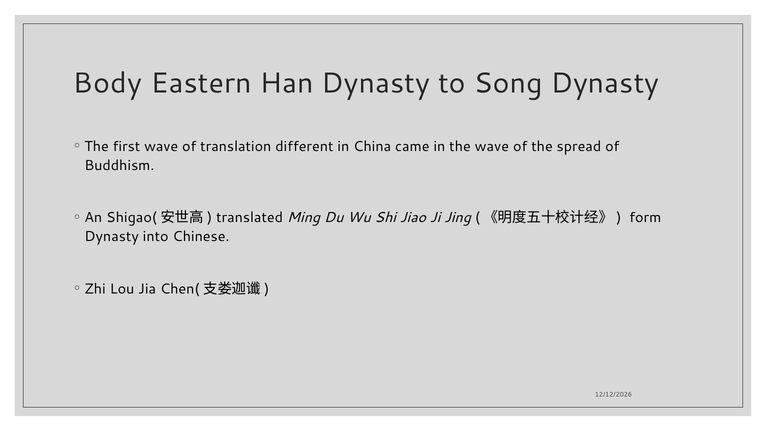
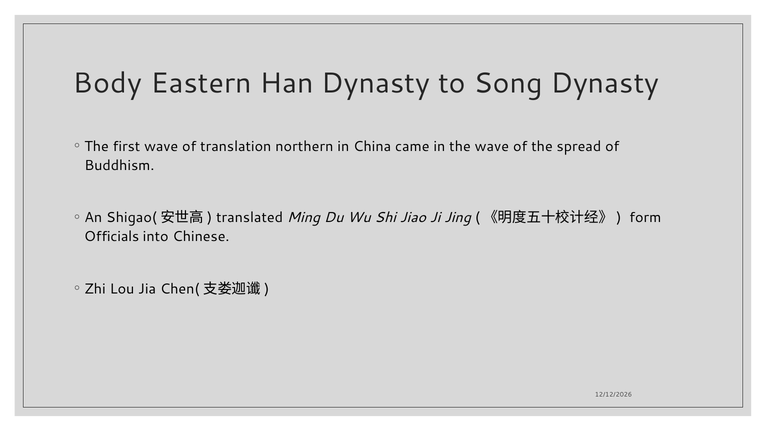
different: different -> northern
Dynasty at (112, 237): Dynasty -> Officials
